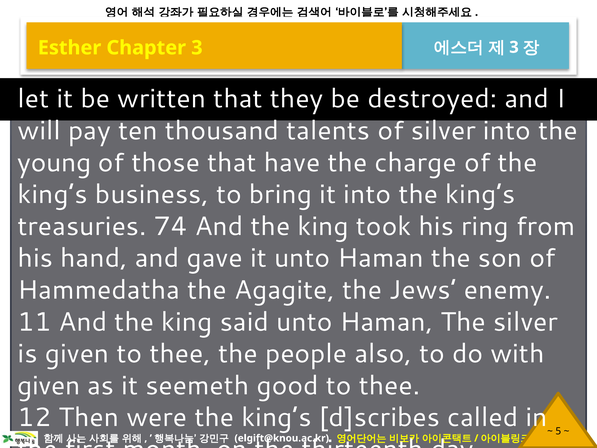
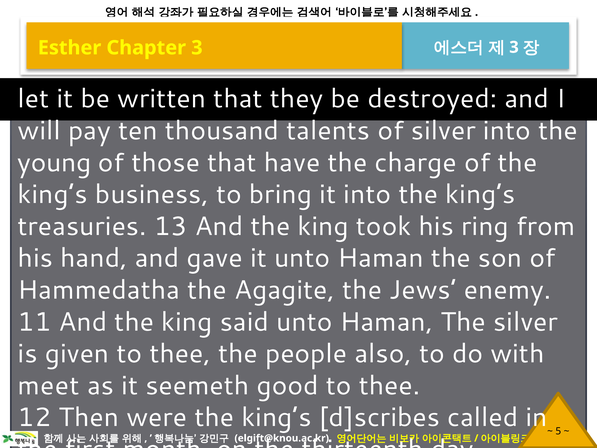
74: 74 -> 13
given at (49, 385): given -> meet
